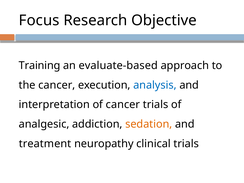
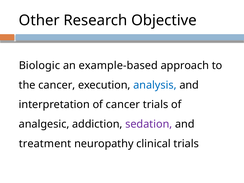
Focus: Focus -> Other
Training: Training -> Biologic
evaluate-based: evaluate-based -> example-based
sedation colour: orange -> purple
